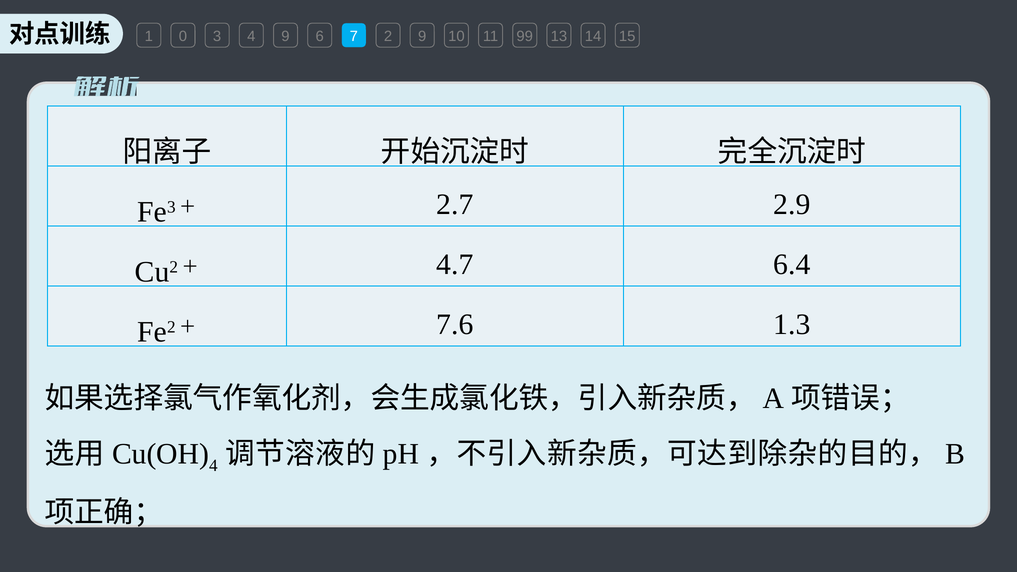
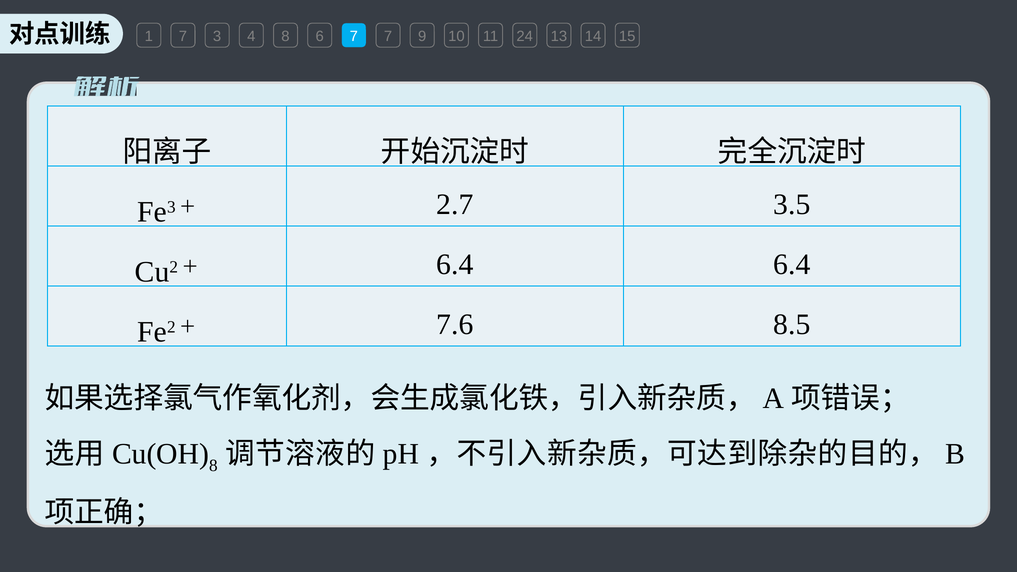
1 0: 0 -> 7
4 9: 9 -> 8
7 2: 2 -> 7
99: 99 -> 24
2.9: 2.9 -> 3.5
Cu2＋ 4.7: 4.7 -> 6.4
1.3: 1.3 -> 8.5
4 at (213, 466): 4 -> 8
